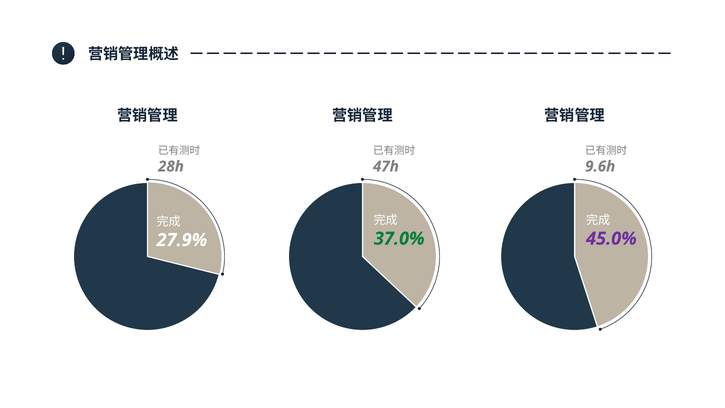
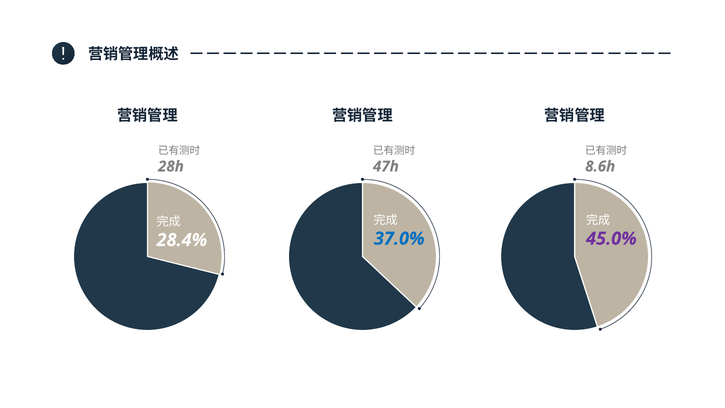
9.6h: 9.6h -> 8.6h
37.0% colour: green -> blue
27.9%: 27.9% -> 28.4%
